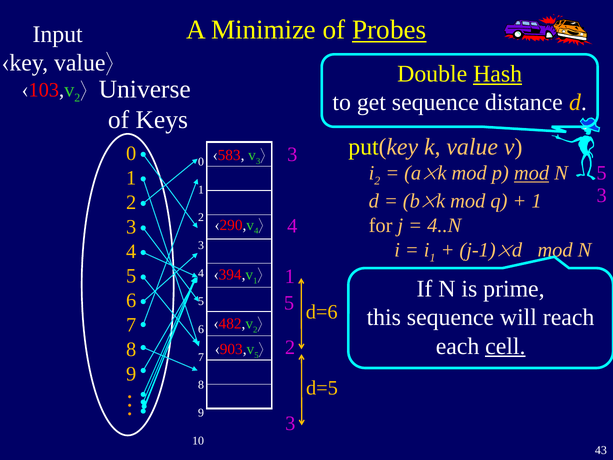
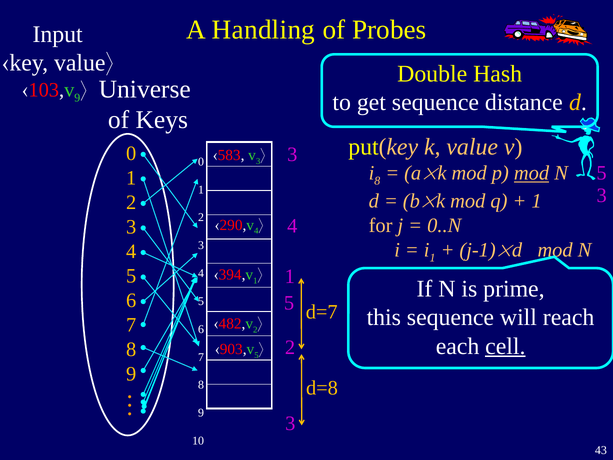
Minimize: Minimize -> Handling
Probes underline: present -> none
Hash underline: present -> none
2 at (77, 98): 2 -> 9
i 2: 2 -> 8
4..N: 4..N -> 0..N
d=6: d=6 -> d=7
d=5: d=5 -> d=8
